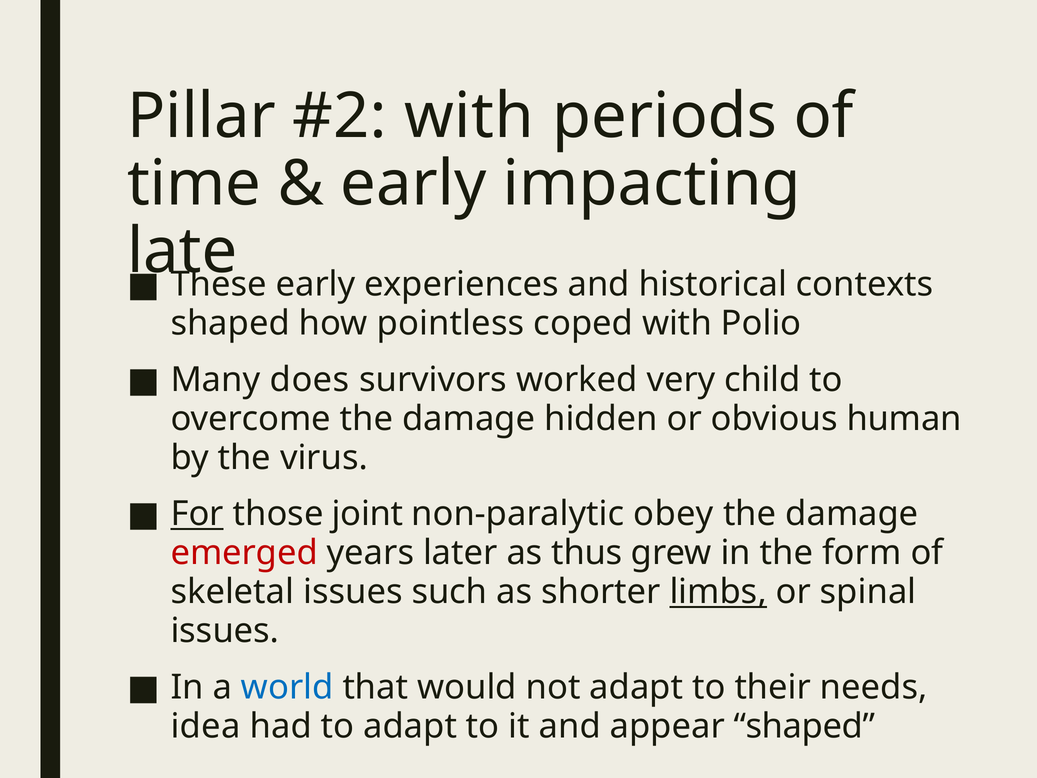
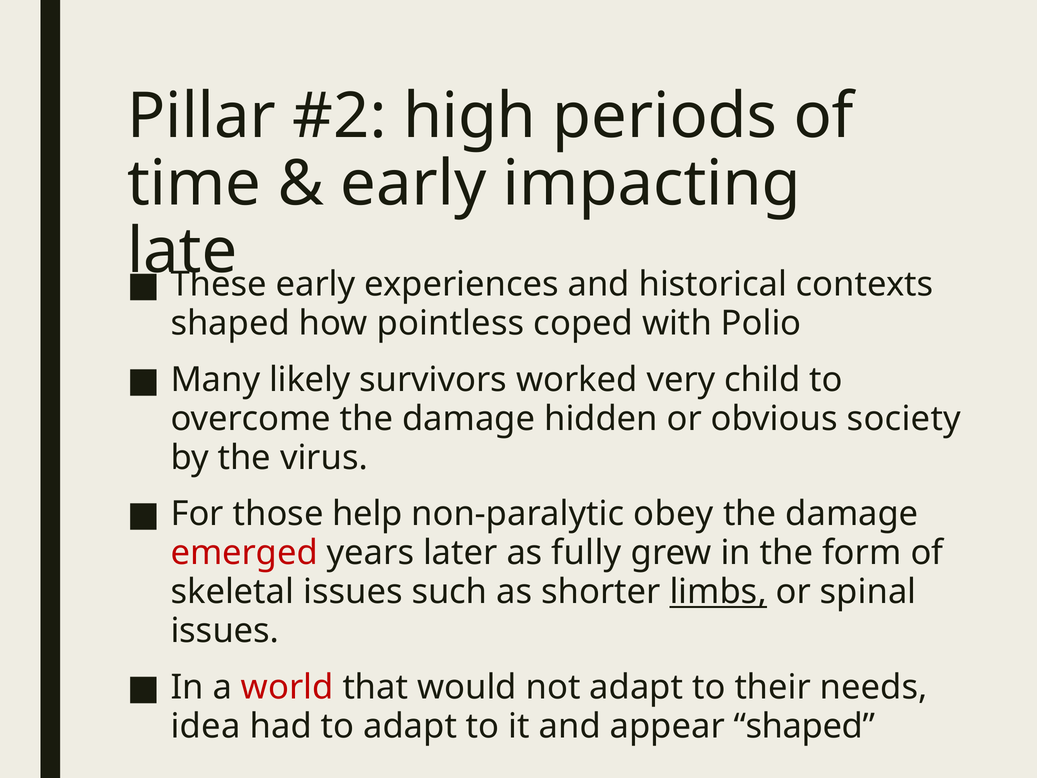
with at (469, 116): with -> high
does: does -> likely
human: human -> society
For underline: present -> none
joint: joint -> help
thus: thus -> fully
world colour: blue -> red
